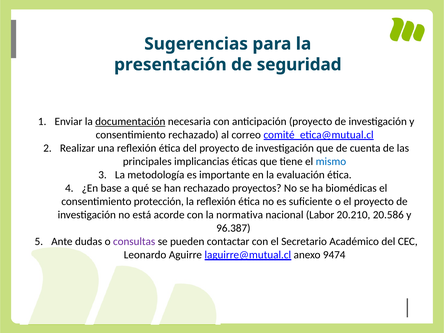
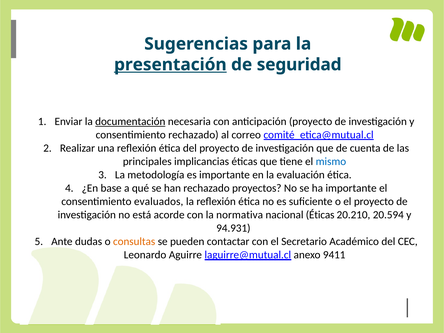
presentación underline: none -> present
ha biomédicas: biomédicas -> importante
protección: protección -> evaluados
nacional Labor: Labor -> Éticas
20.586: 20.586 -> 20.594
96.387: 96.387 -> 94.931
consultas colour: purple -> orange
9474: 9474 -> 9411
